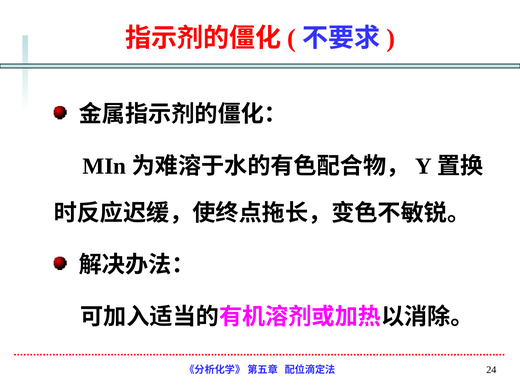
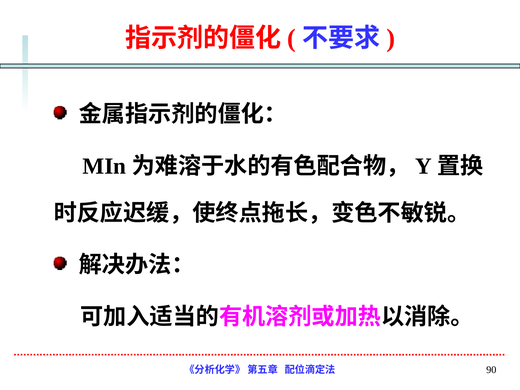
24: 24 -> 90
